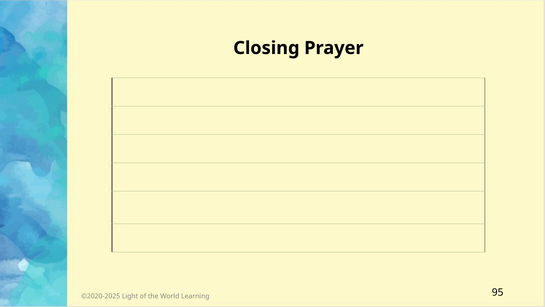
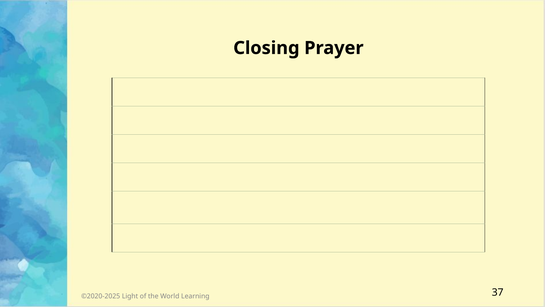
95: 95 -> 37
